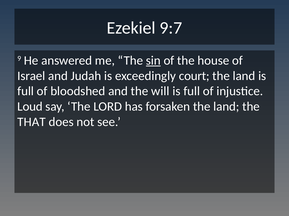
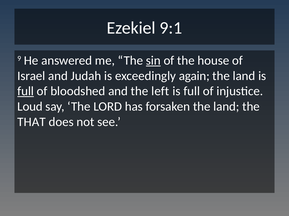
9:7: 9:7 -> 9:1
court: court -> again
full at (26, 91) underline: none -> present
will: will -> left
